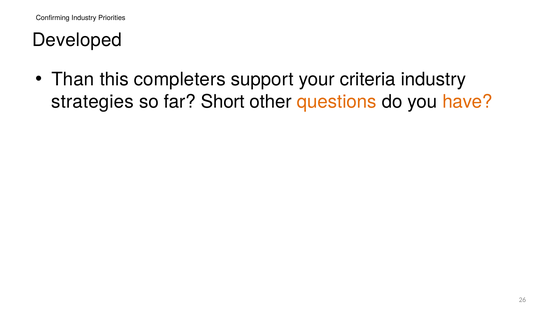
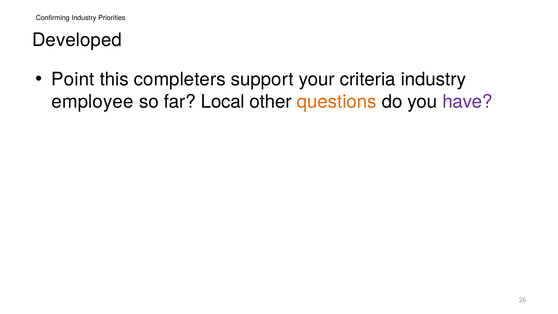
Than: Than -> Point
strategies: strategies -> employee
Short: Short -> Local
have colour: orange -> purple
